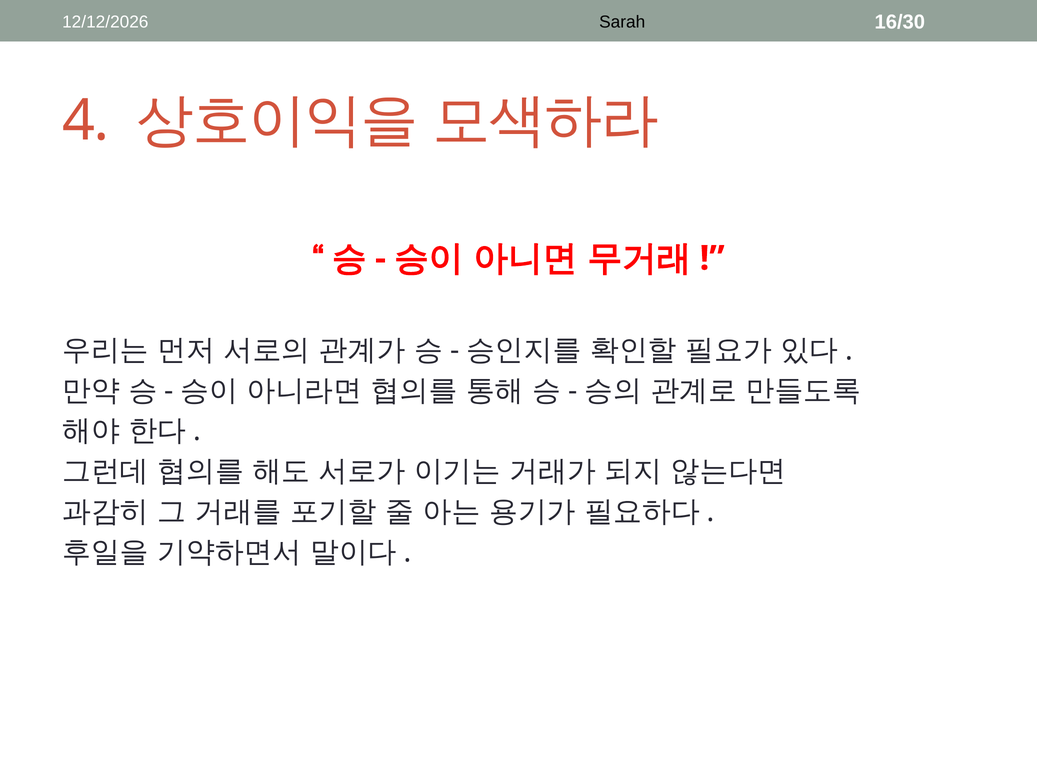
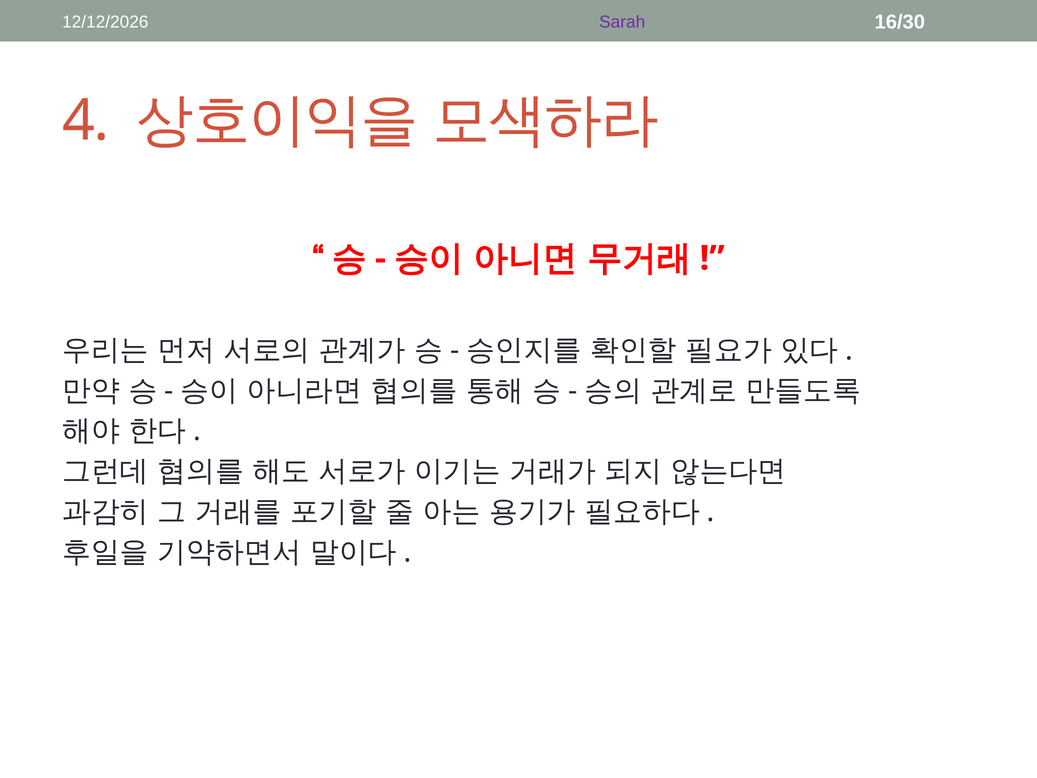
Sarah colour: black -> purple
